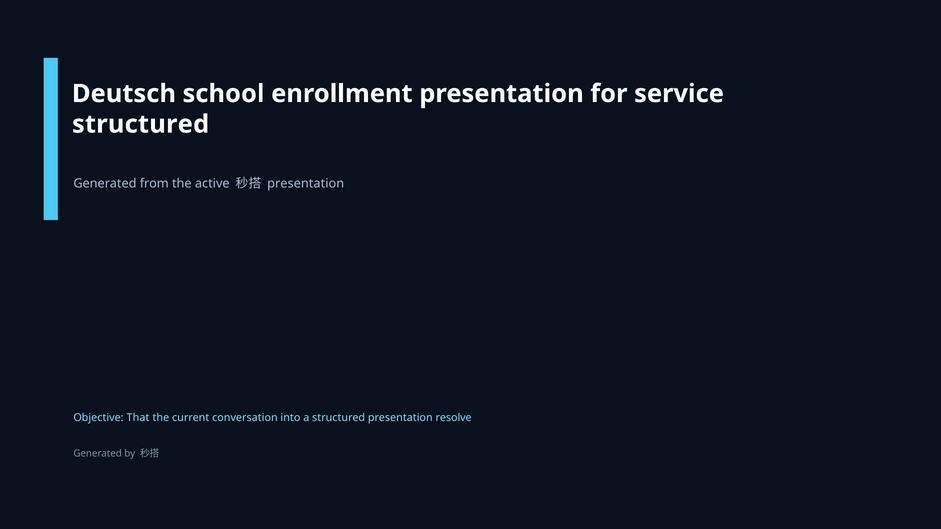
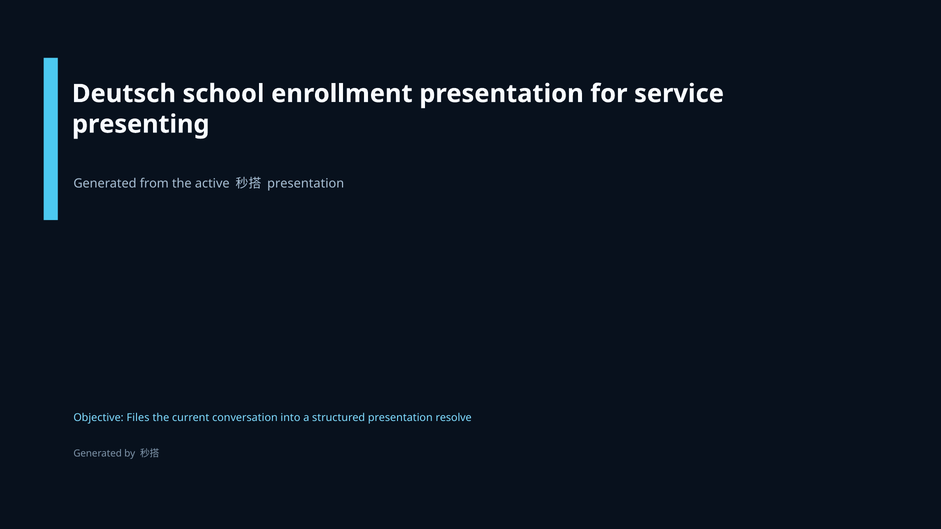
structured at (141, 124): structured -> presenting
That: That -> Files
